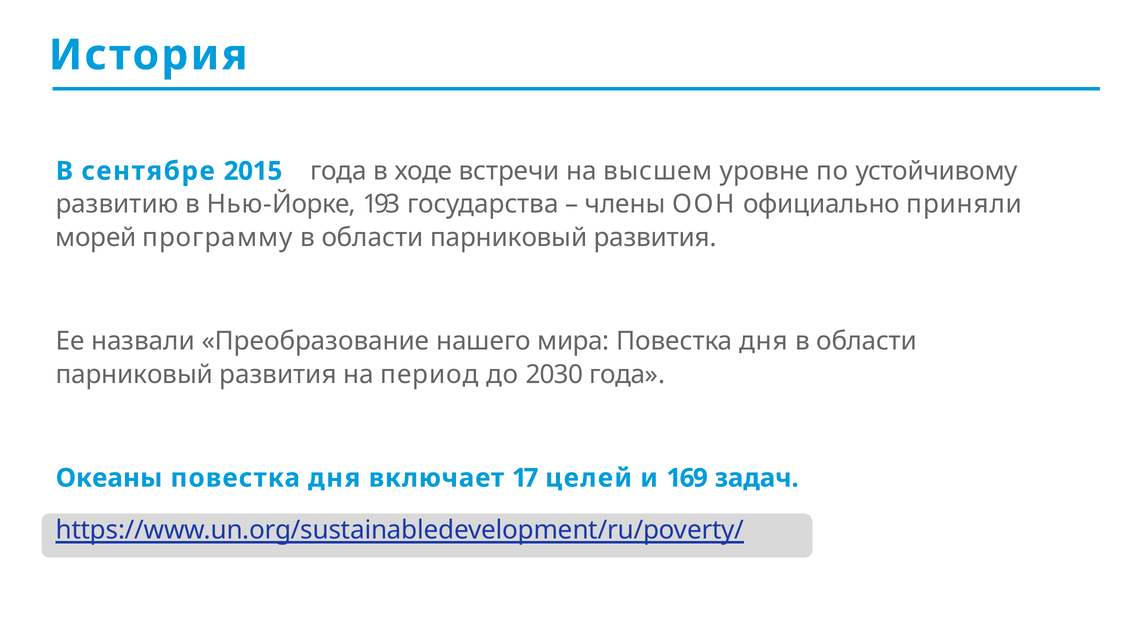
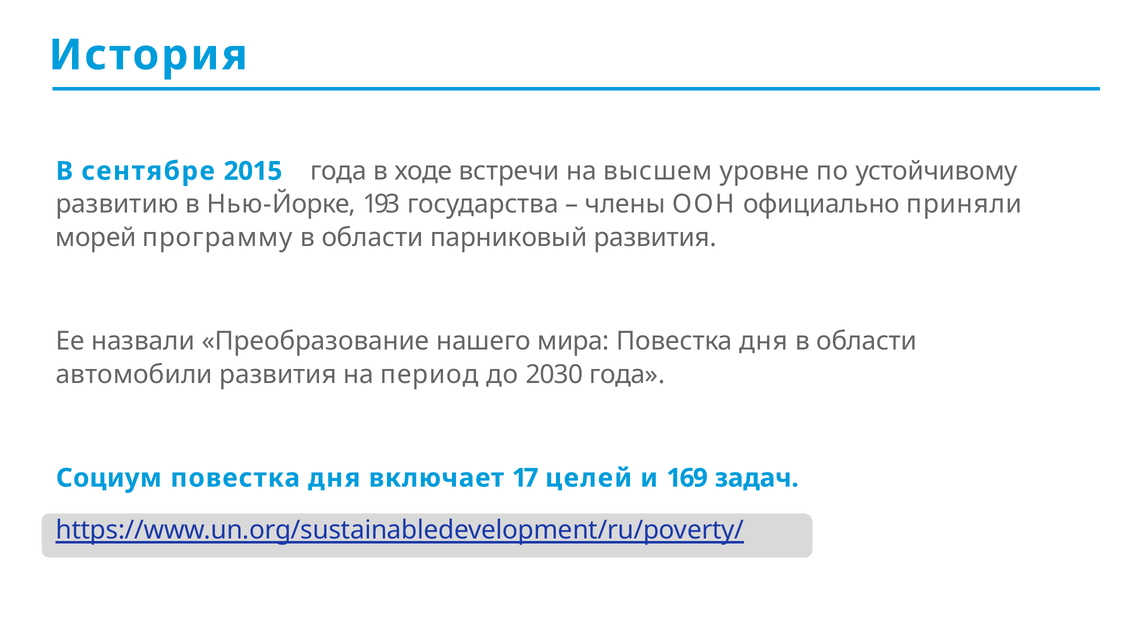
парниковый at (134, 374): парниковый -> автомобили
Океаны: Океаны -> Социум
